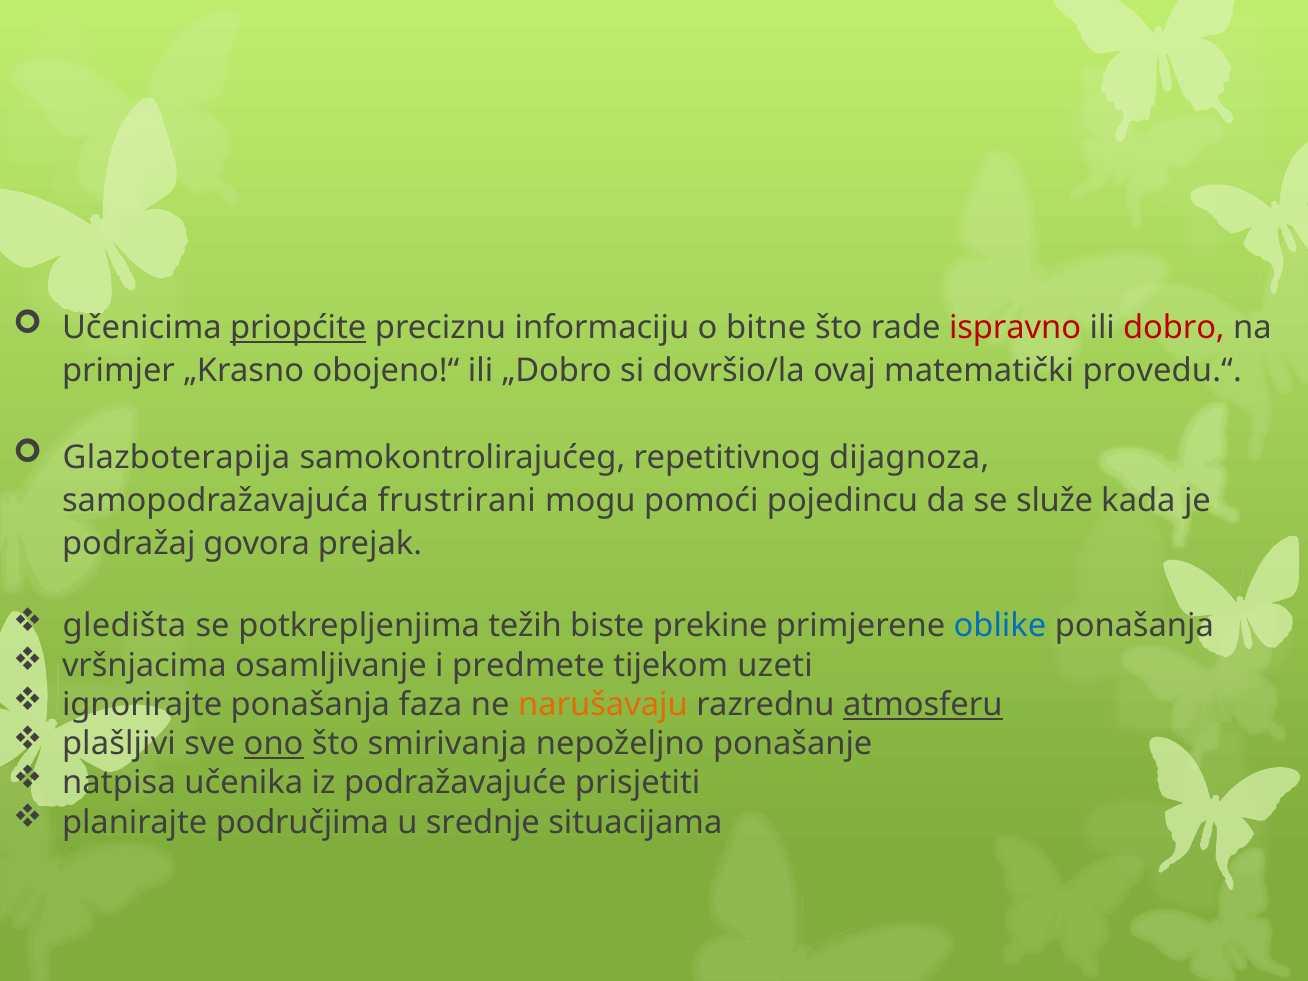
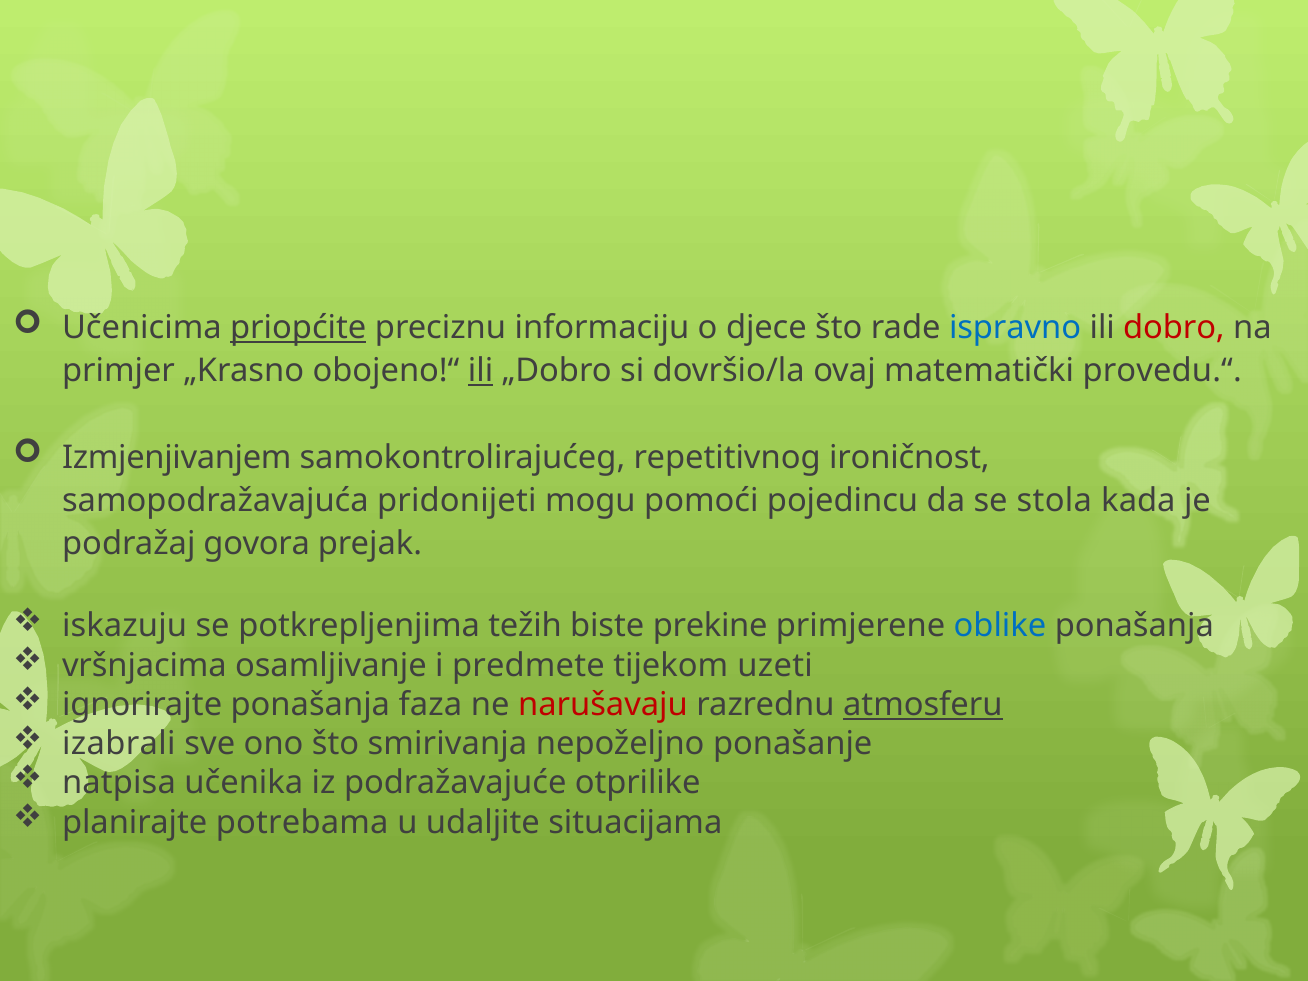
bitne: bitne -> djece
ispravno colour: red -> blue
ili at (481, 371) underline: none -> present
Glazboterapija: Glazboterapija -> Izmjenjivanjem
dijagnoza: dijagnoza -> ironičnost
frustrirani: frustrirani -> pridonijeti
služe: služe -> stola
gledišta: gledišta -> iskazuju
narušavaju colour: orange -> red
plašljivi: plašljivi -> izabrali
ono underline: present -> none
prisjetiti: prisjetiti -> otprilike
područjima: područjima -> potrebama
srednje: srednje -> udaljite
